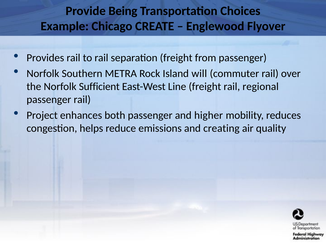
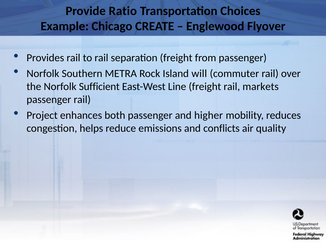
Being: Being -> Ratio
regional: regional -> markets
creating: creating -> conflicts
